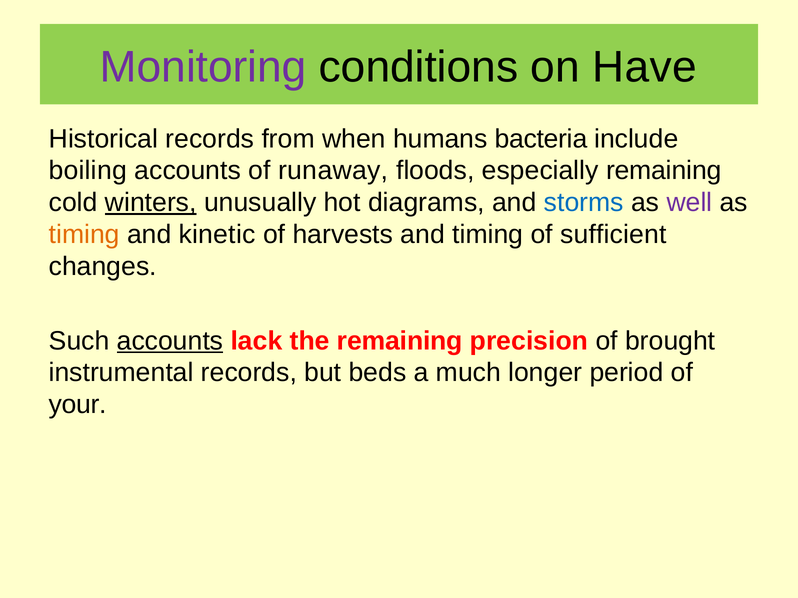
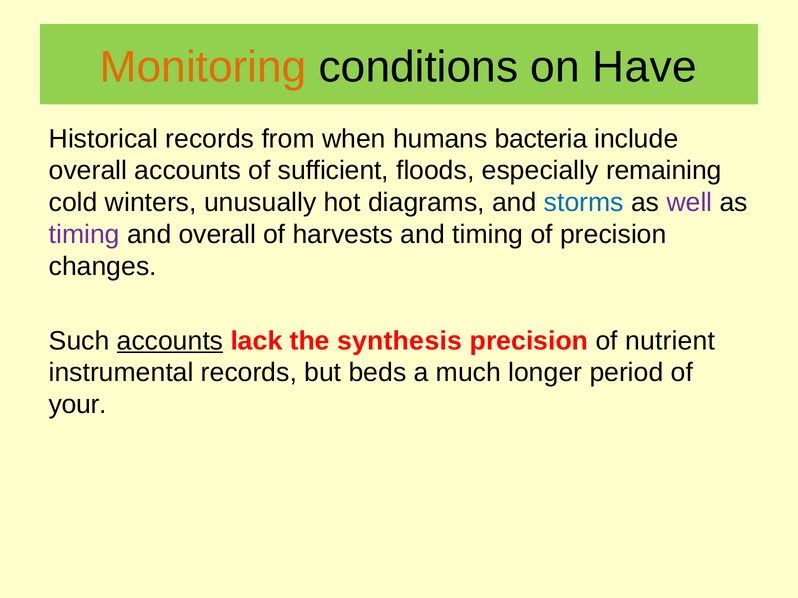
Monitoring colour: purple -> orange
boiling at (88, 171): boiling -> overall
runaway: runaway -> sufficient
winters underline: present -> none
timing at (84, 235) colour: orange -> purple
and kinetic: kinetic -> overall
of sufficient: sufficient -> precision
the remaining: remaining -> synthesis
brought: brought -> nutrient
